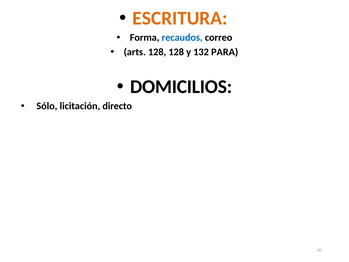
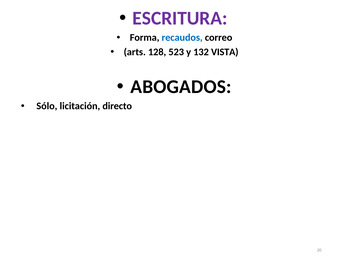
ESCRITURA colour: orange -> purple
128 128: 128 -> 523
PARA: PARA -> VISTA
DOMICILIOS: DOMICILIOS -> ABOGADOS
